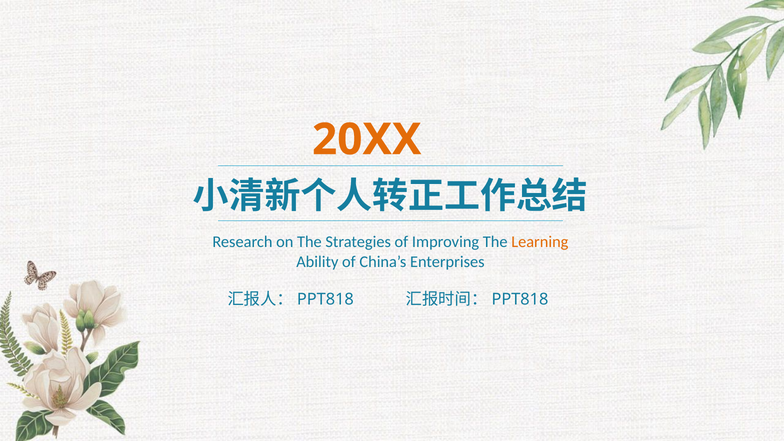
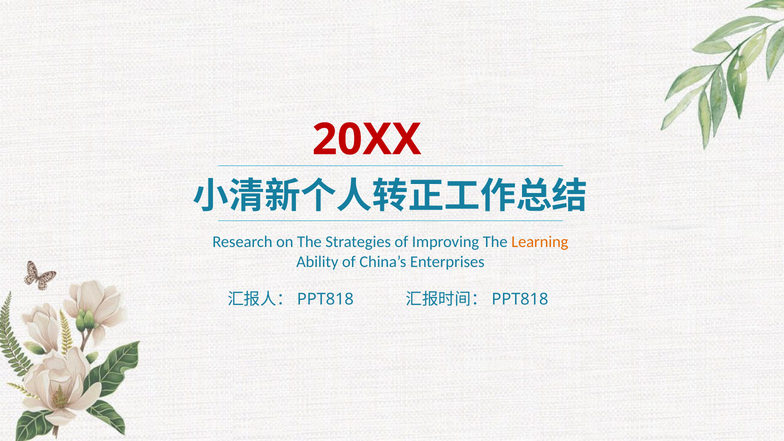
20XX colour: orange -> red
